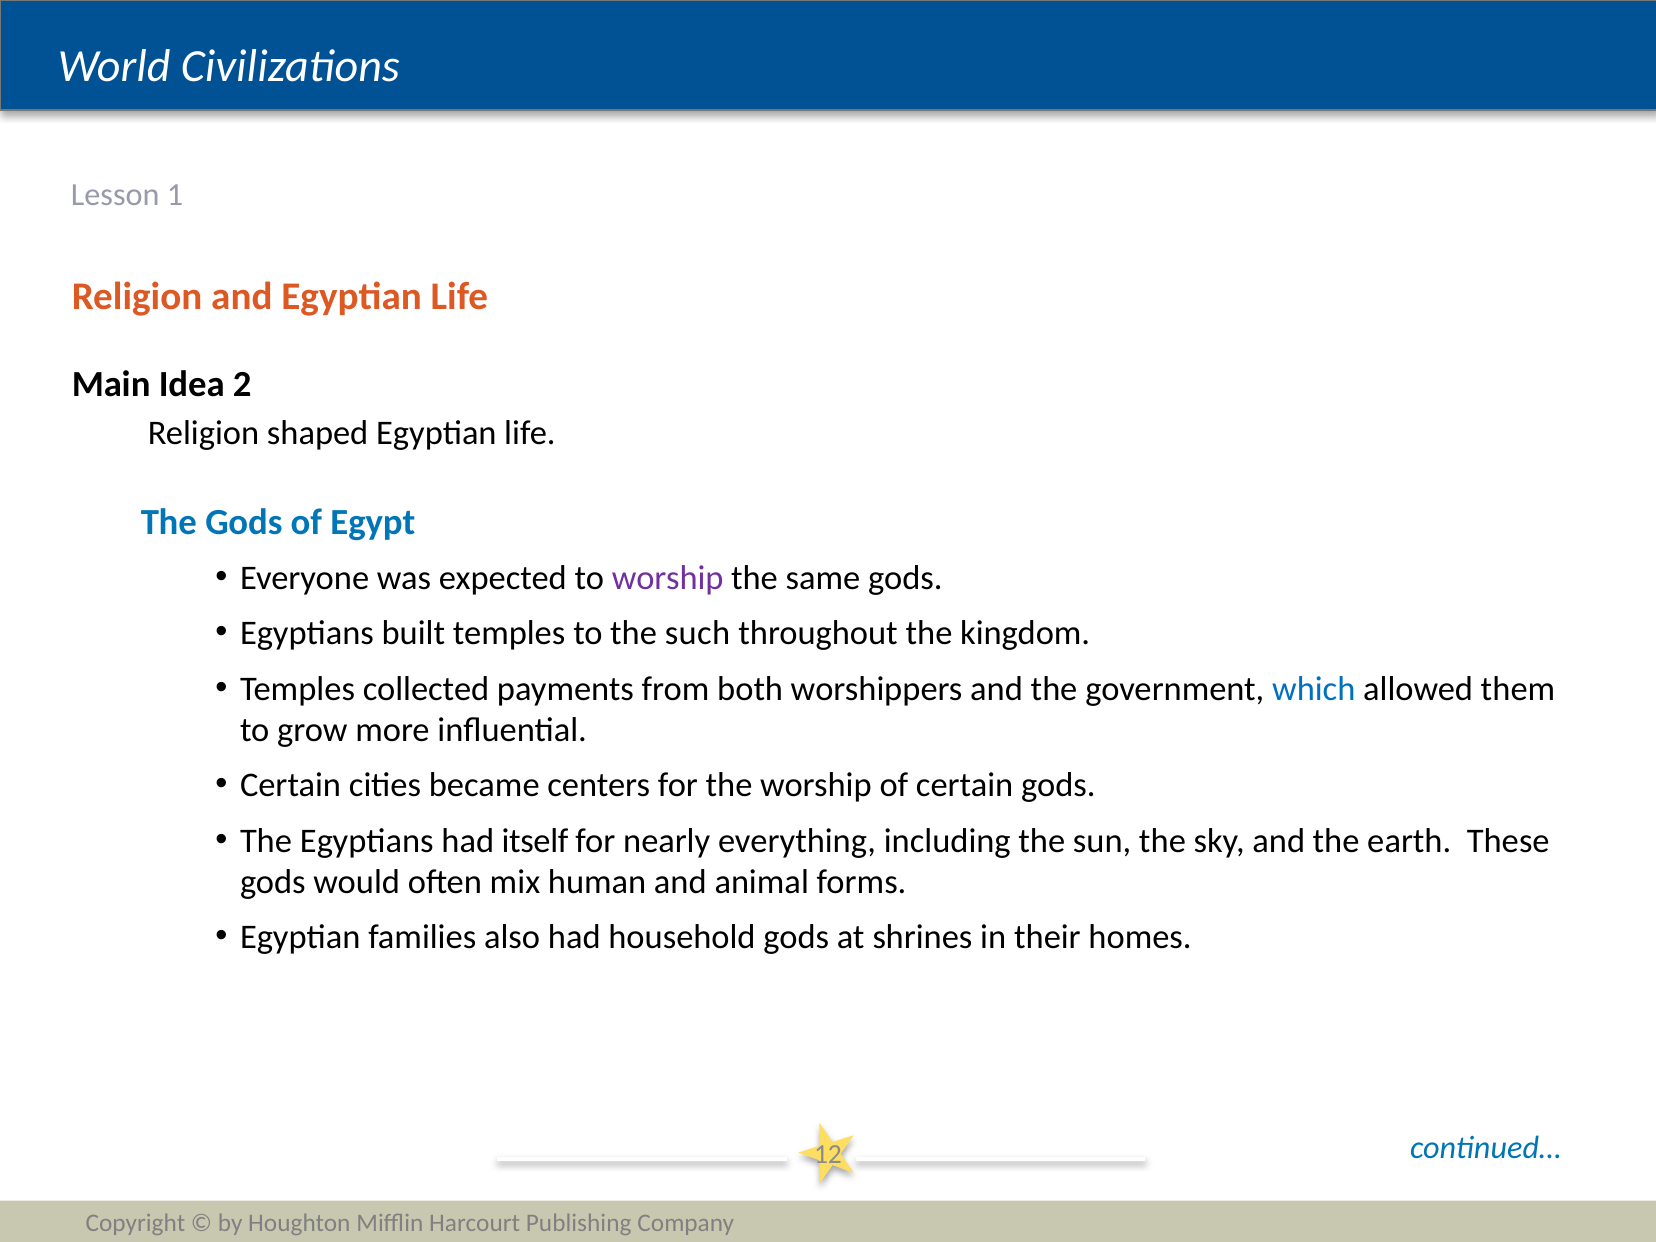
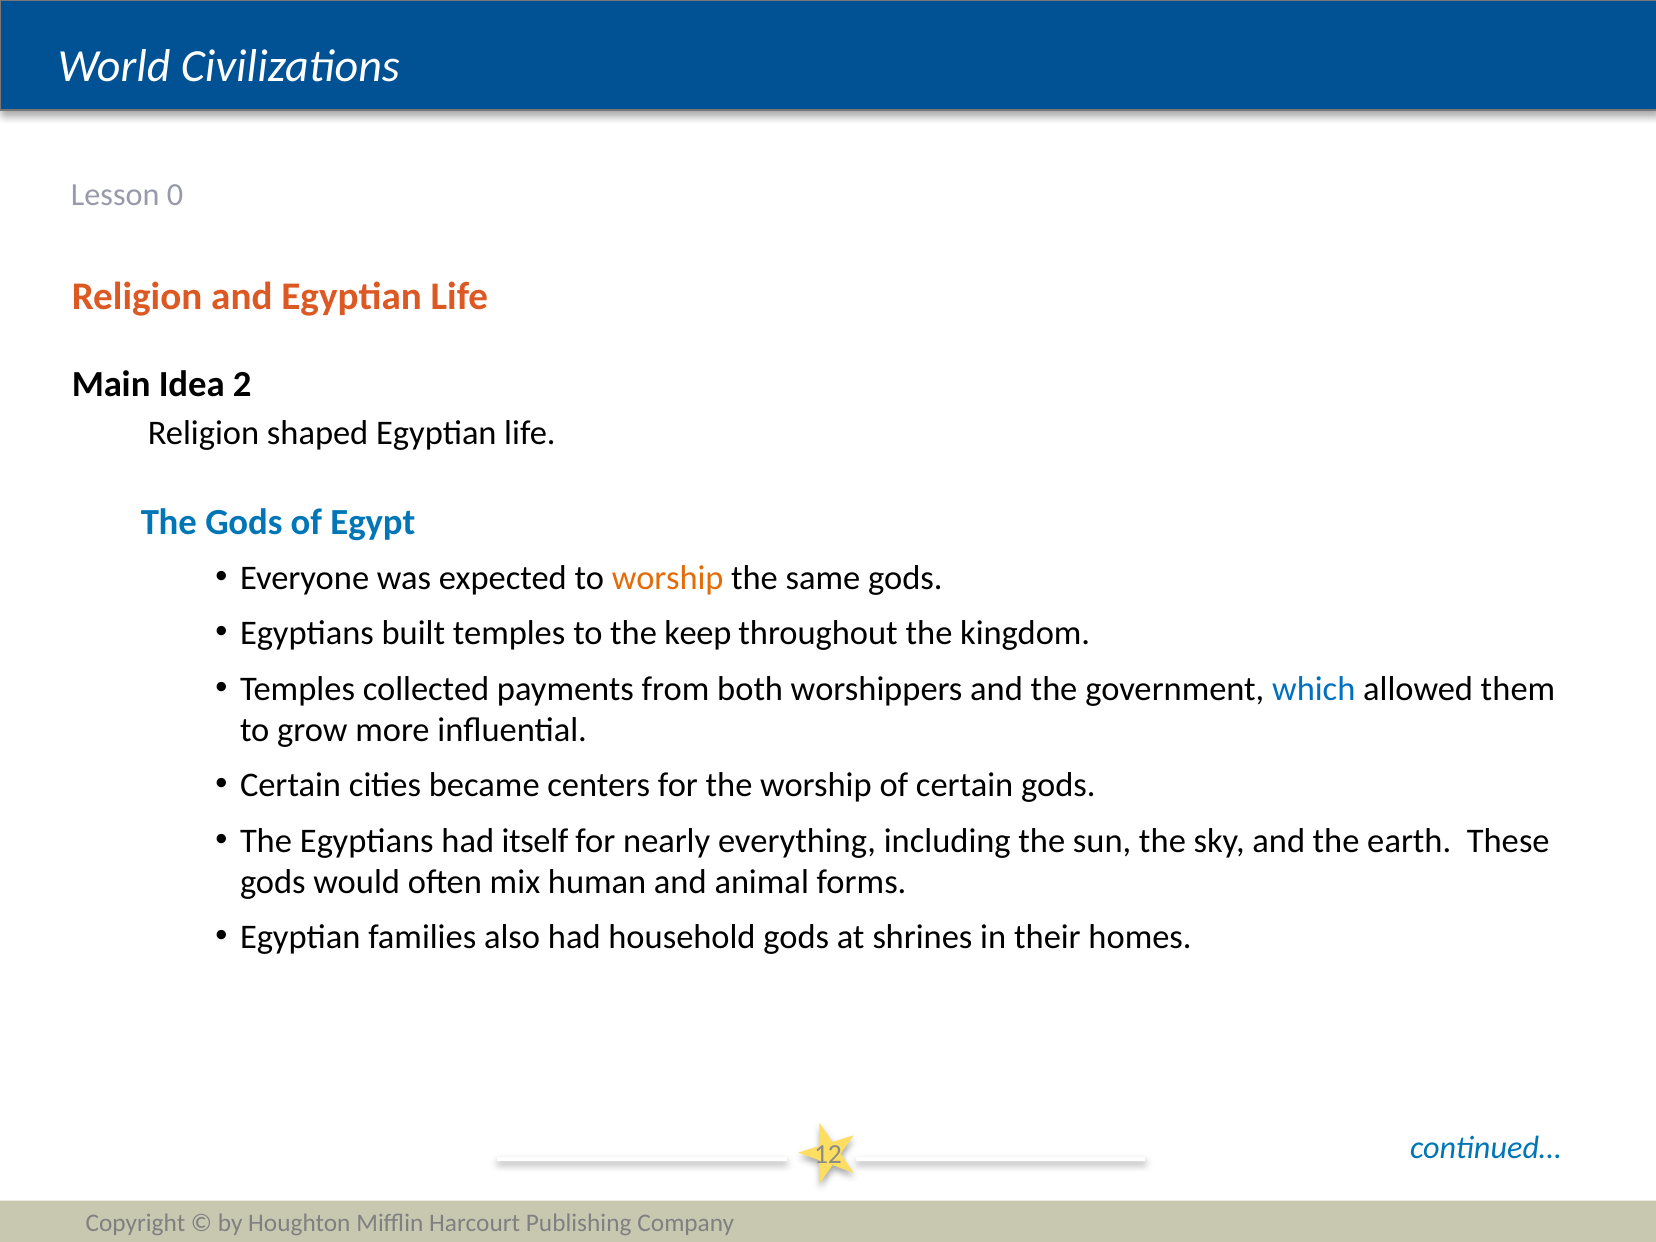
1: 1 -> 0
worship at (668, 578) colour: purple -> orange
such: such -> keep
